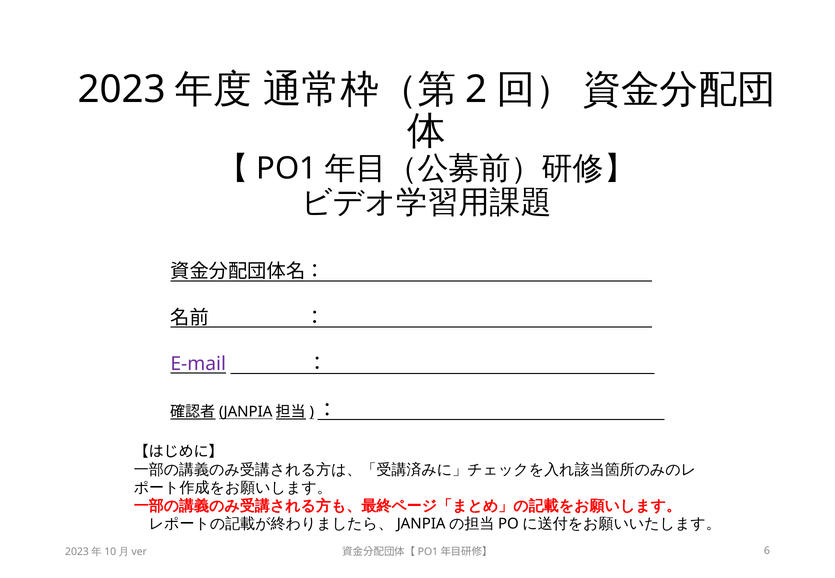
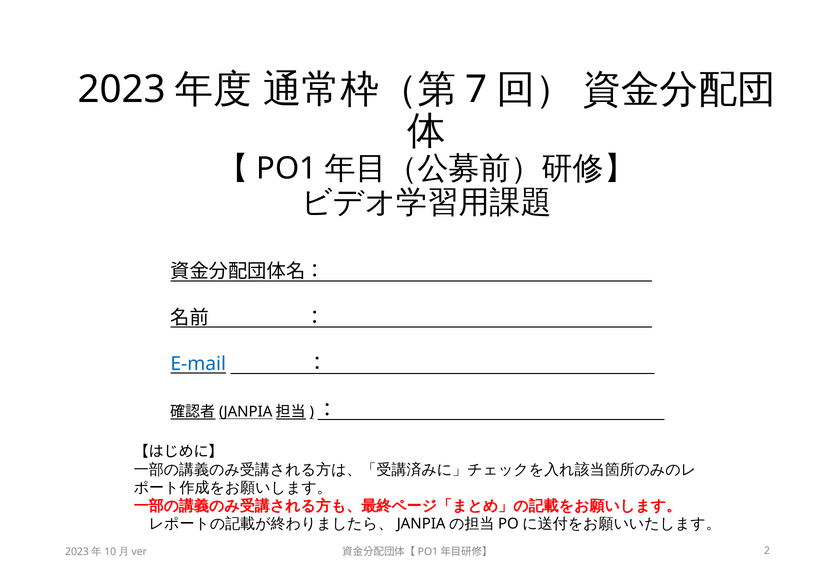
2: 2 -> 7
E-mail colour: purple -> blue
6: 6 -> 2
